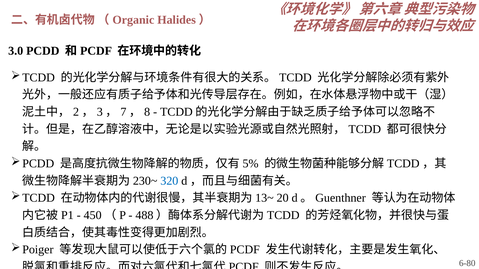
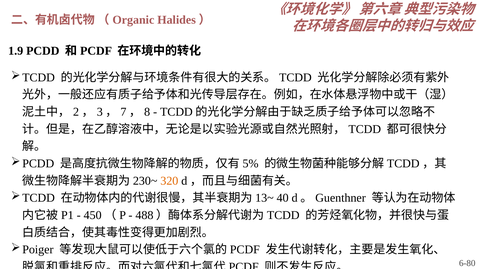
3.0: 3.0 -> 1.9
320 colour: blue -> orange
20: 20 -> 40
